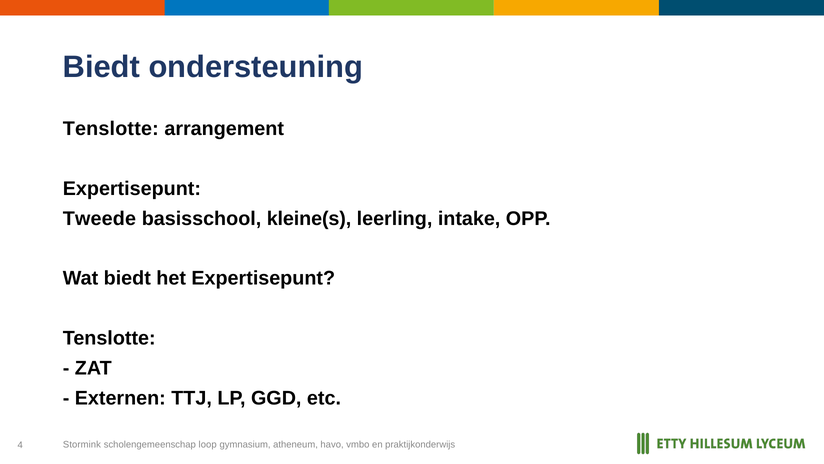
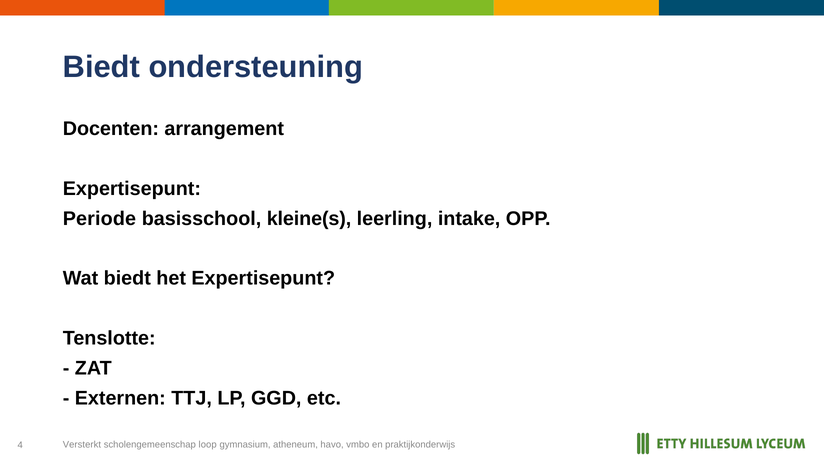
Tenslotte at (111, 129): Tenslotte -> Docenten
Tweede: Tweede -> Periode
Stormink: Stormink -> Versterkt
